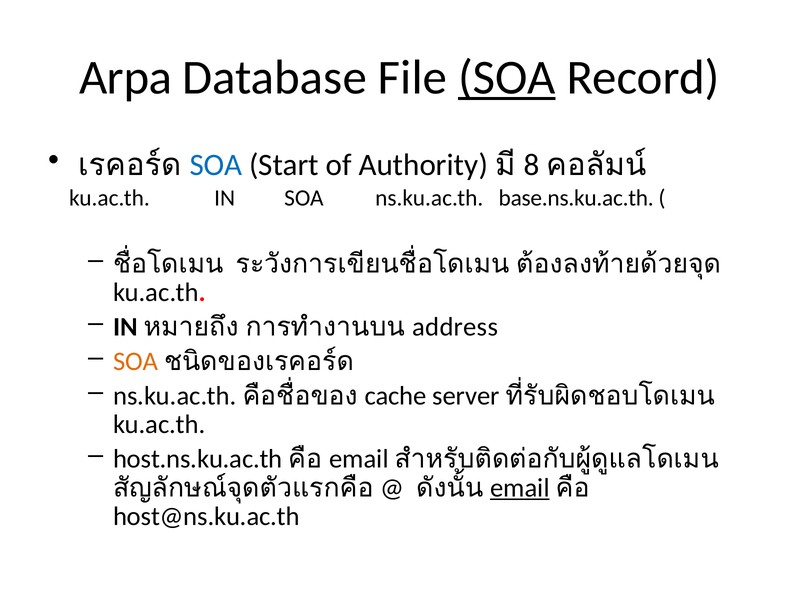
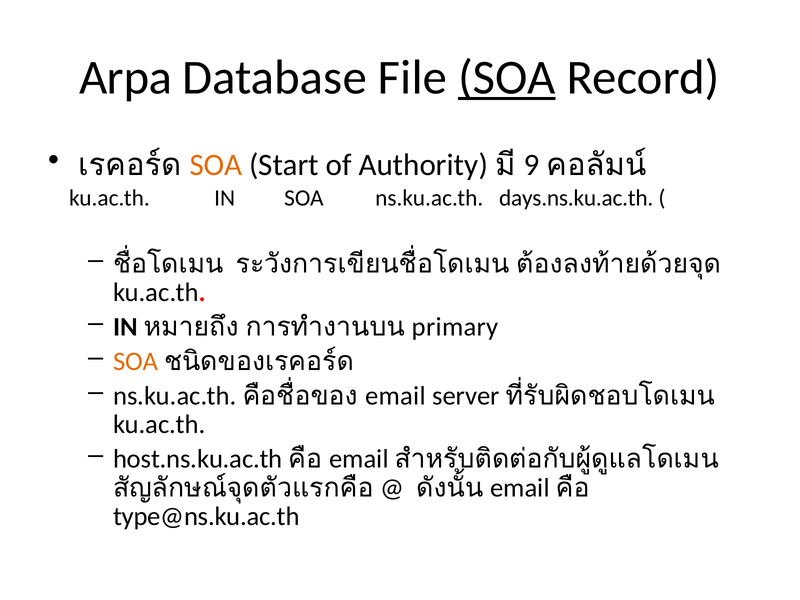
SOA at (216, 165) colour: blue -> orange
8: 8 -> 9
base.ns.ku.ac.th: base.ns.ku.ac.th -> days.ns.ku.ac.th
address: address -> primary
cache at (396, 396): cache -> email
email at (520, 488) underline: present -> none
host@ns.ku.ac.th: host@ns.ku.ac.th -> type@ns.ku.ac.th
